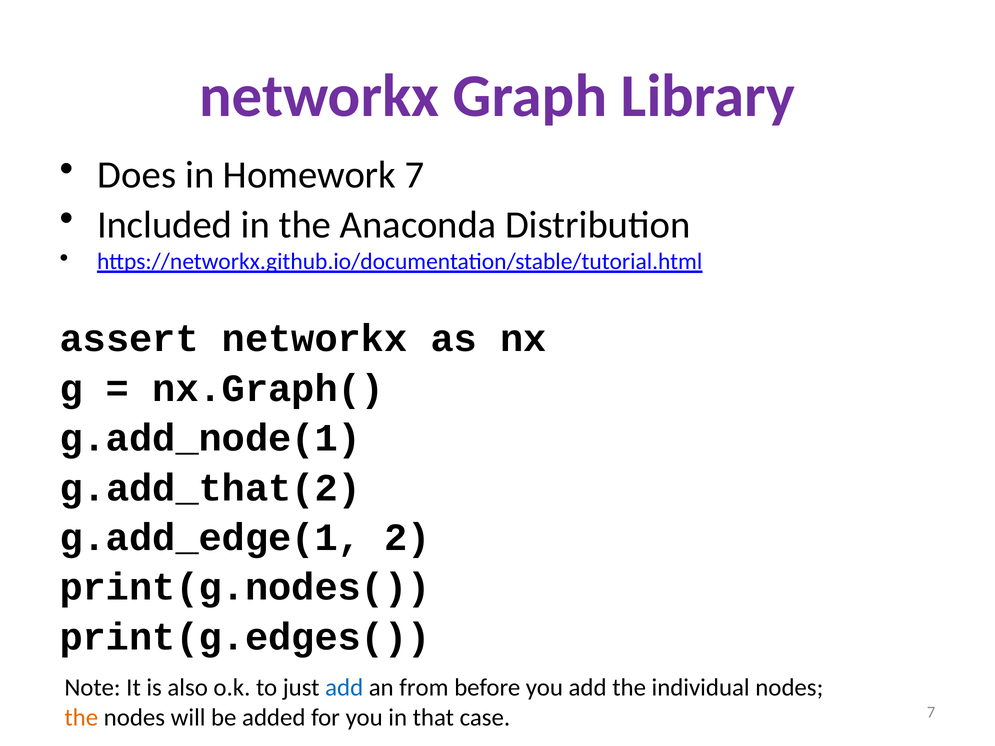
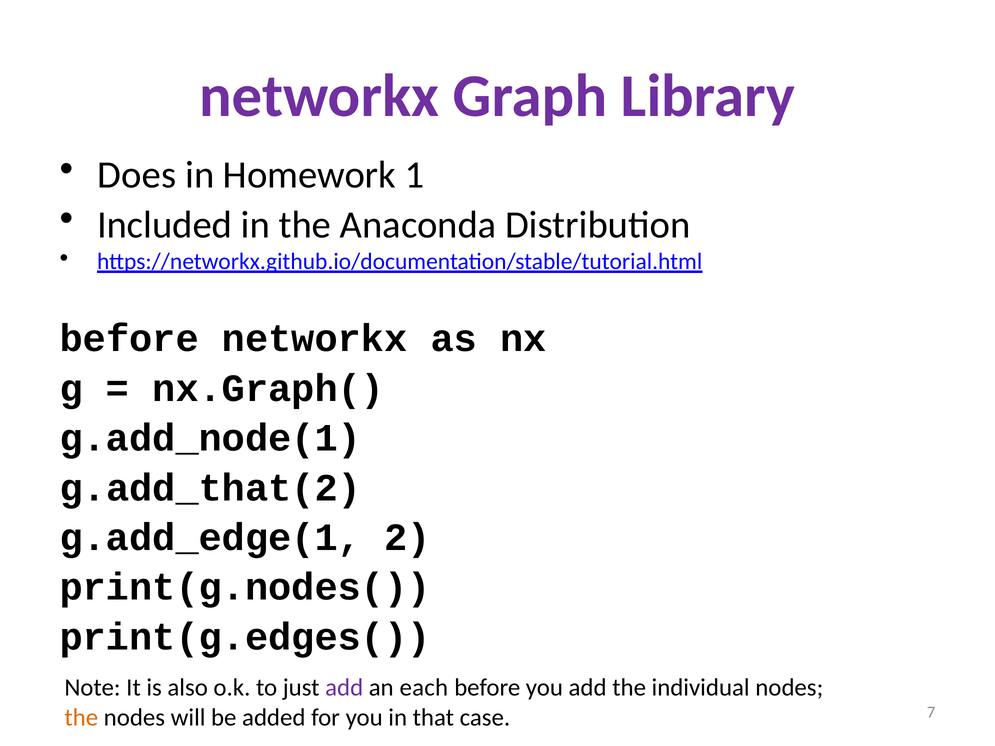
Homework 7: 7 -> 1
assert at (129, 339): assert -> before
add at (344, 688) colour: blue -> purple
from: from -> each
